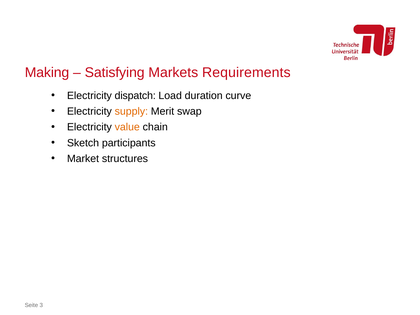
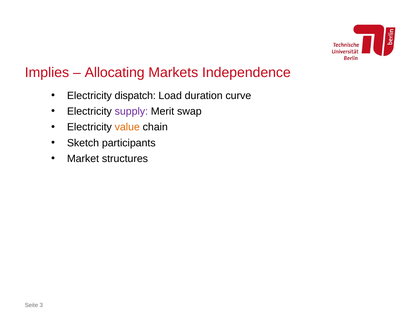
Making: Making -> Implies
Satisfying: Satisfying -> Allocating
Requirements: Requirements -> Independence
supply colour: orange -> purple
